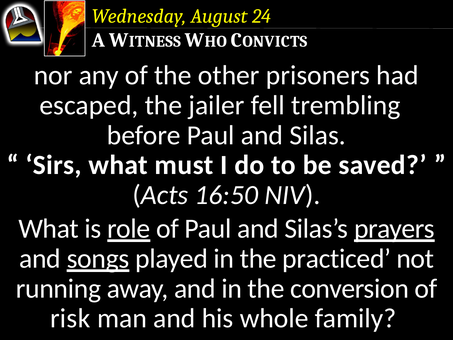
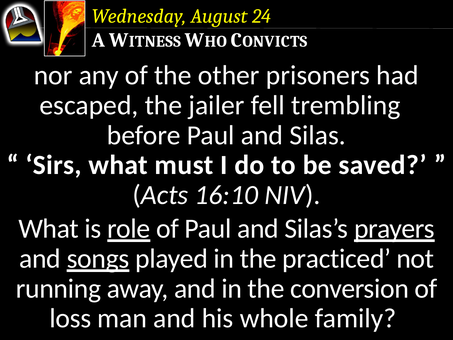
16:50: 16:50 -> 16:10
risk: risk -> loss
